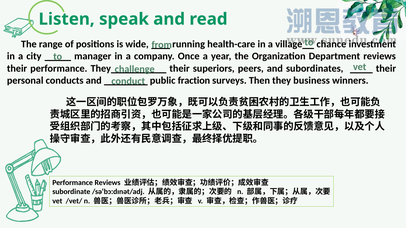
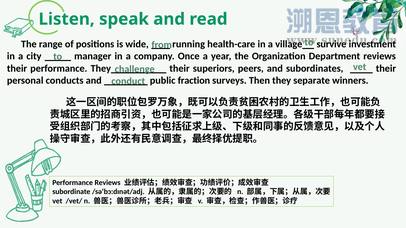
chance: chance -> survive
business: business -> separate
